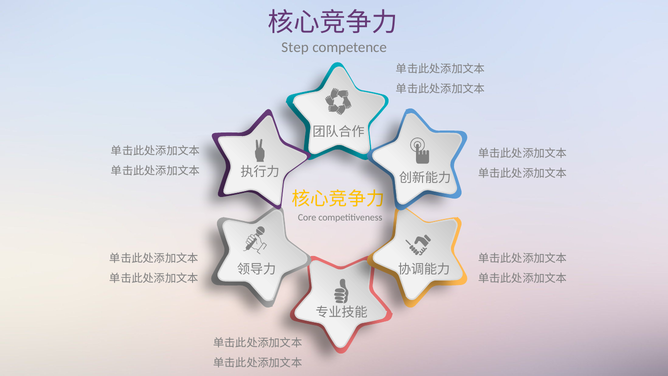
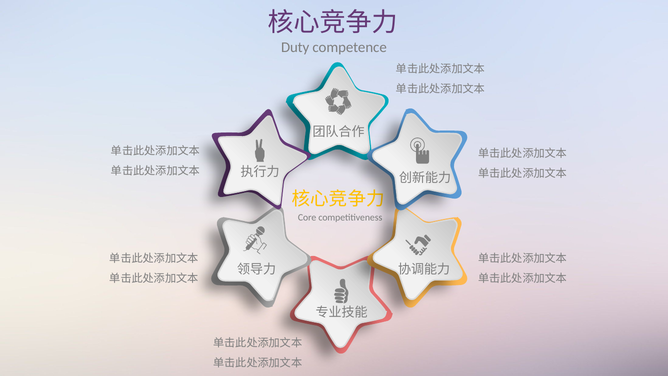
Step: Step -> Duty
